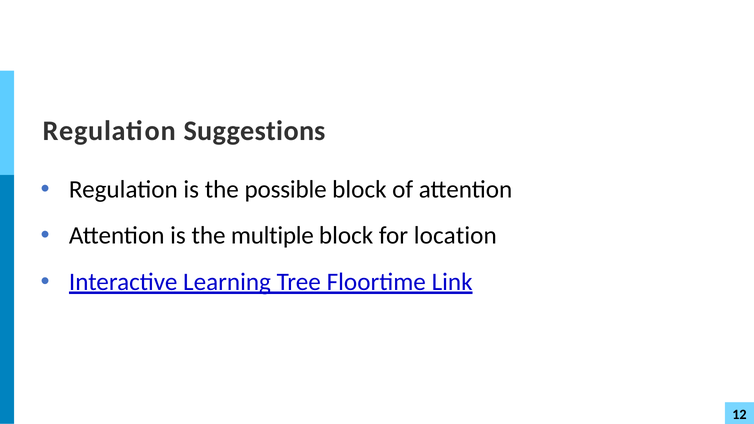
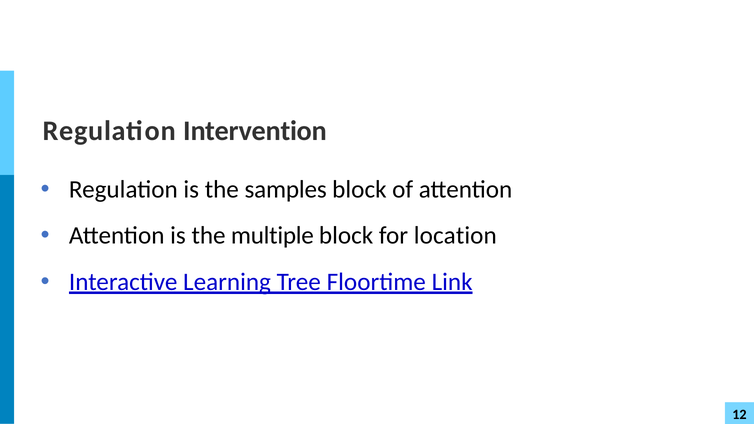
Suggestions: Suggestions -> Intervention
possible: possible -> samples
